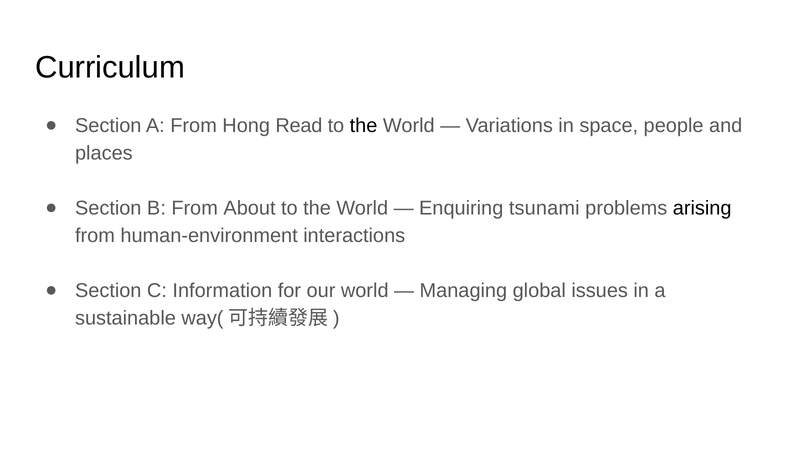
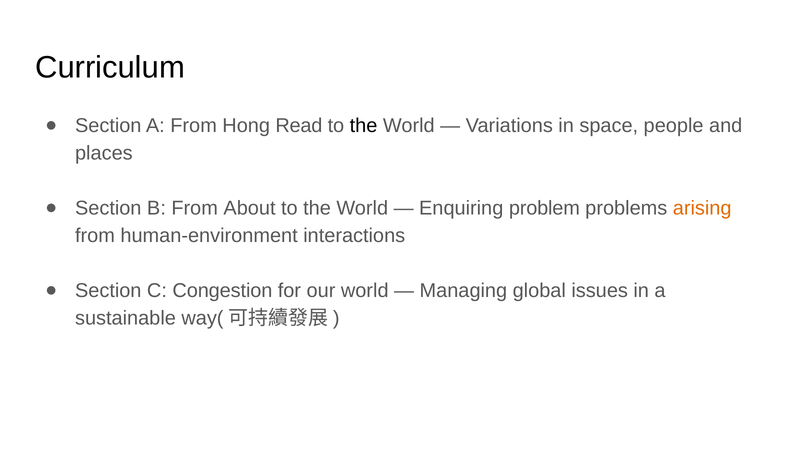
tsunami: tsunami -> problem
arising colour: black -> orange
Information: Information -> Congestion
